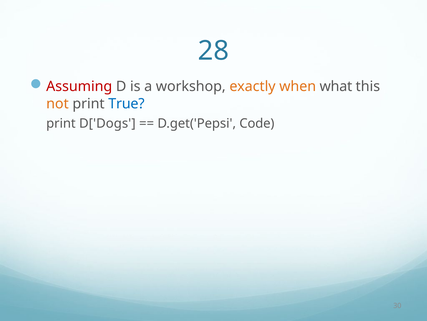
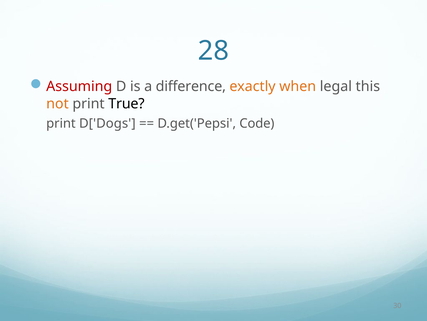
workshop: workshop -> difference
what: what -> legal
True colour: blue -> black
